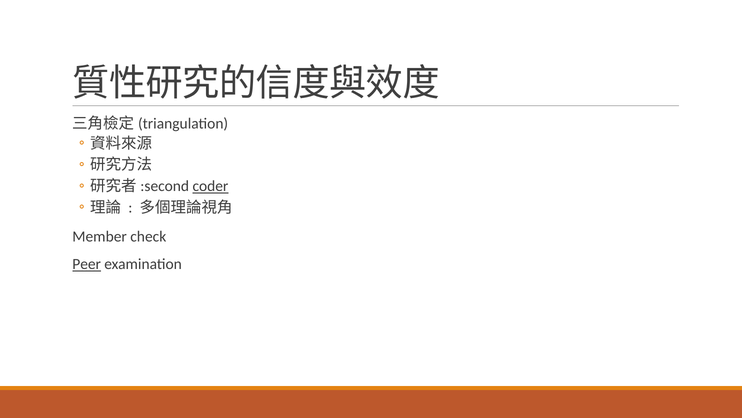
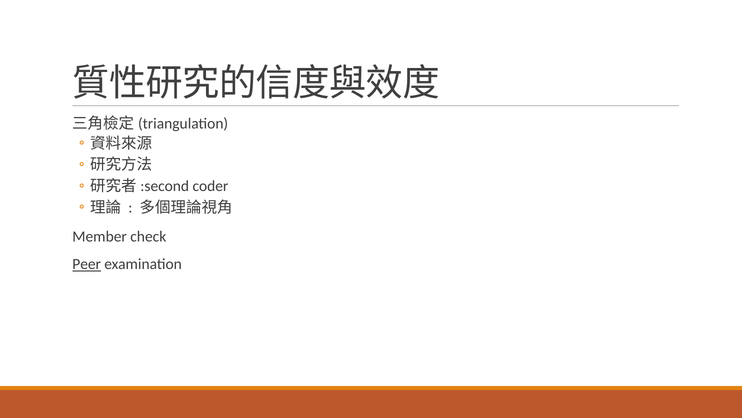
coder underline: present -> none
